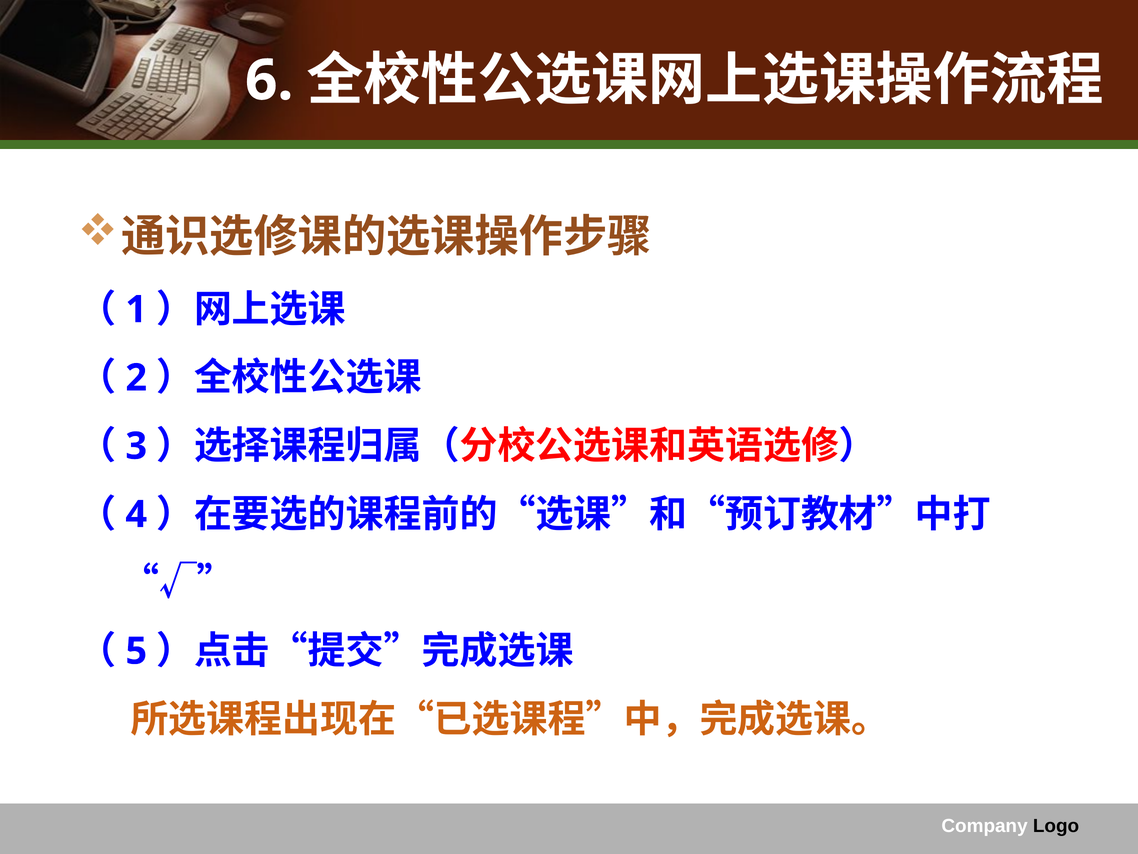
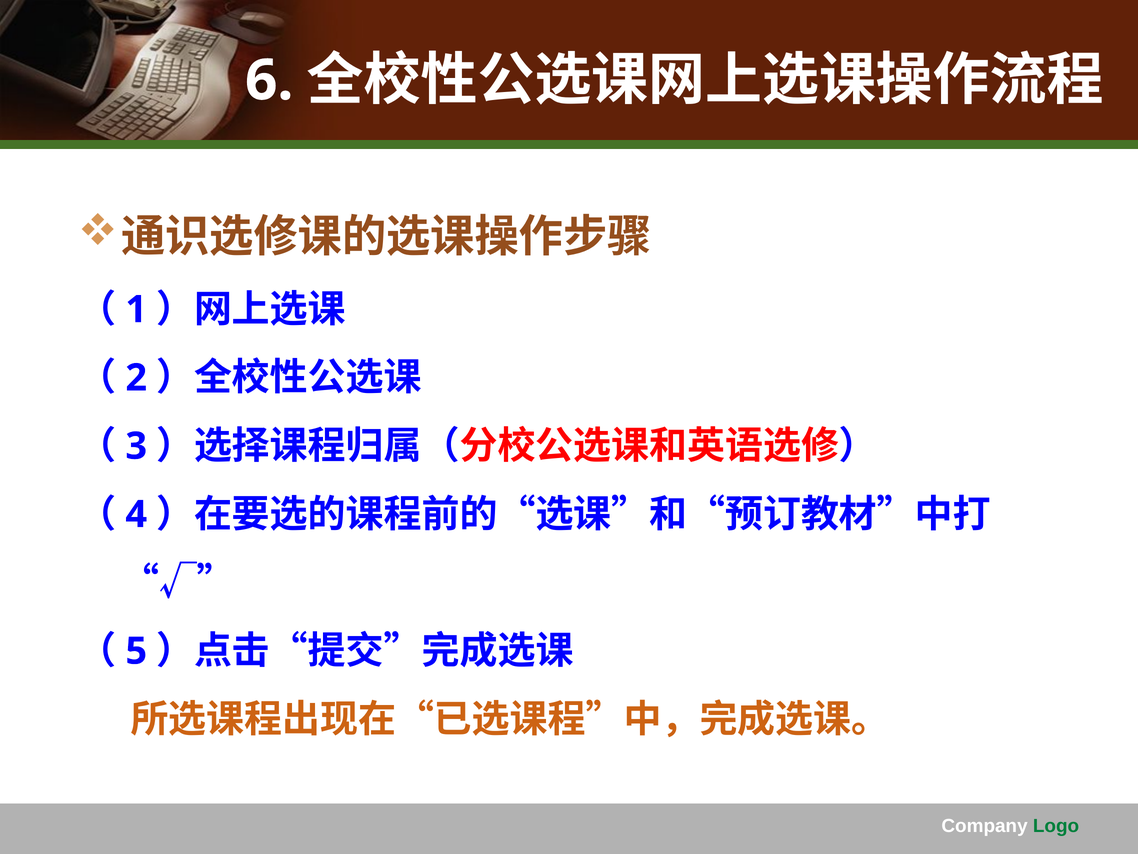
Logo colour: black -> green
